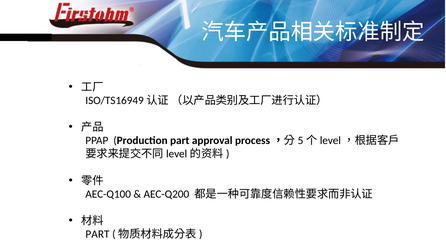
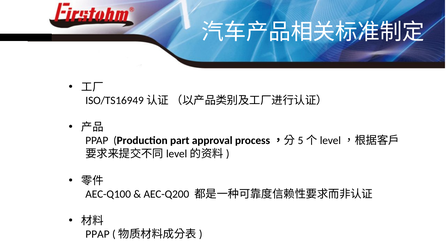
PART at (98, 234): PART -> PPAP
